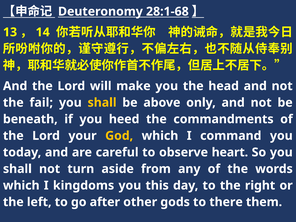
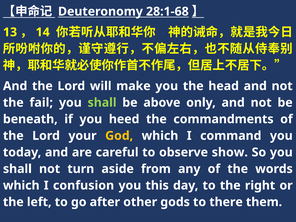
shall at (102, 103) colour: yellow -> light green
heart: heart -> show
kingdoms: kingdoms -> confusion
